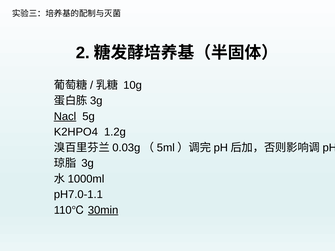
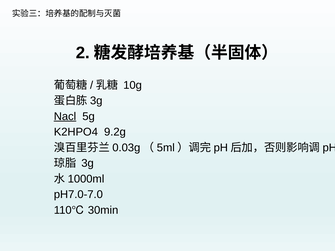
1.2g: 1.2g -> 9.2g
pH7.0-1.1: pH7.0-1.1 -> pH7.0-7.0
30min underline: present -> none
